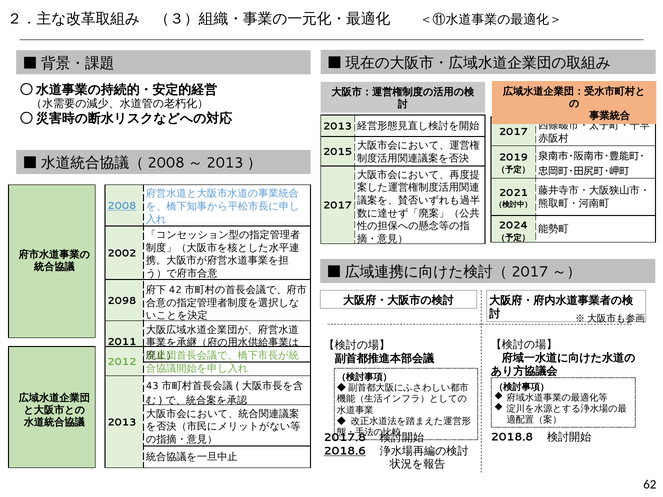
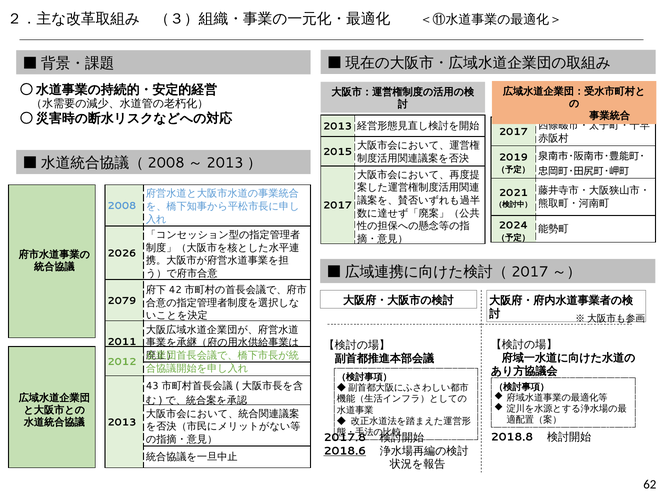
2008 underline: present -> none
2002: 2002 -> 2026
2098: 2098 -> 2079
